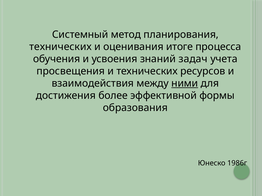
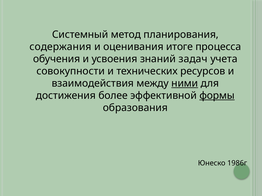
технических at (60, 47): технических -> содержания
просвещения: просвещения -> совокупности
формы underline: none -> present
